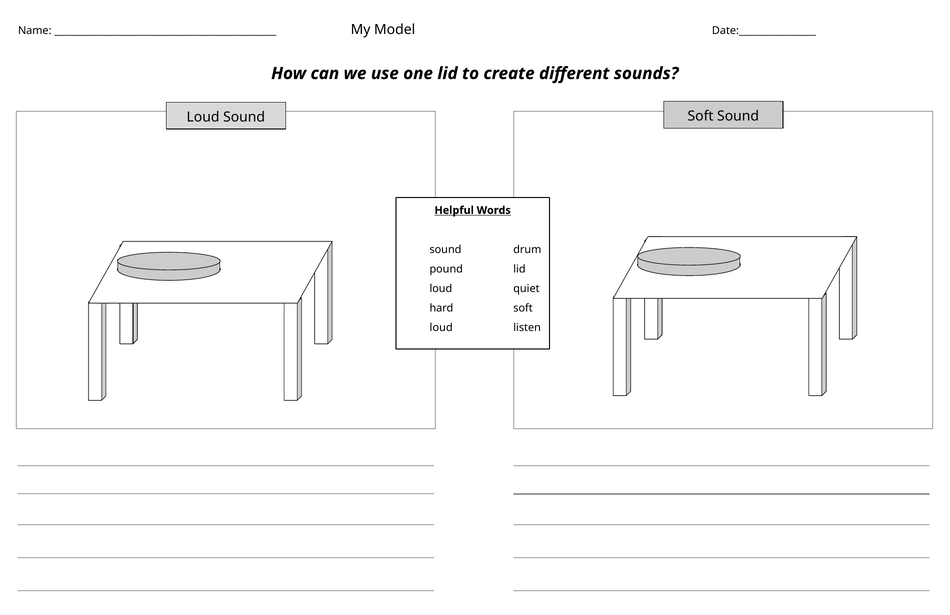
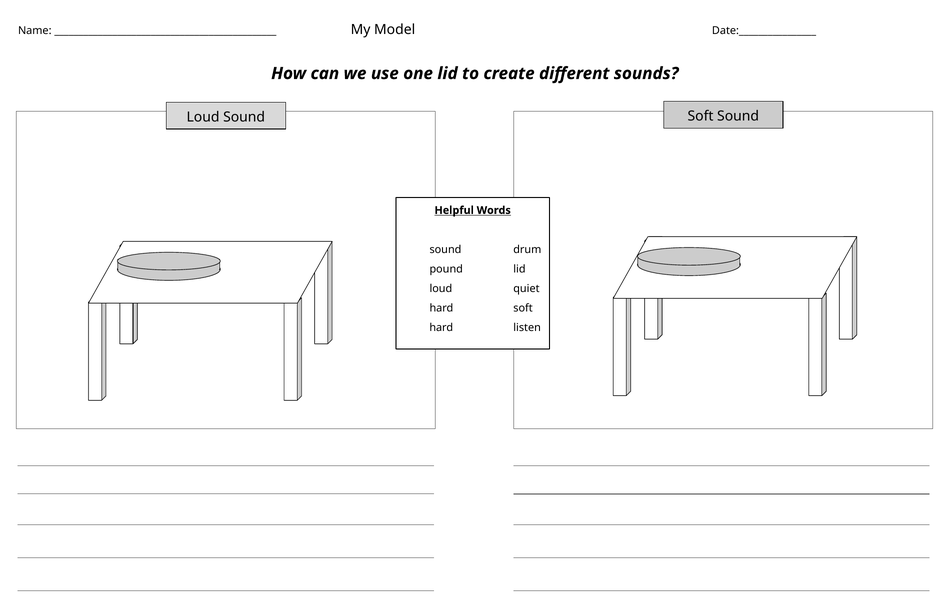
loud at (441, 328): loud -> hard
